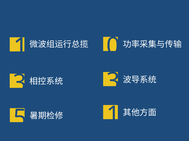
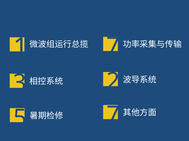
0 at (113, 46): 0 -> 7
3 at (113, 82): 3 -> 2
1 at (113, 115): 1 -> 7
